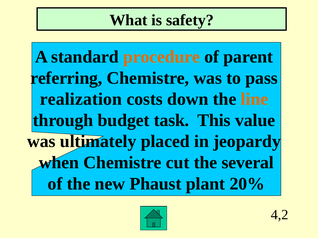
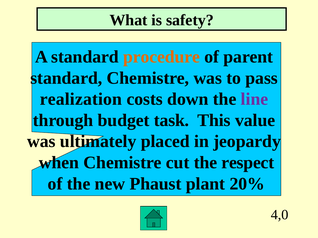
referring at (66, 78): referring -> standard
line colour: orange -> purple
several: several -> respect
4,2: 4,2 -> 4,0
